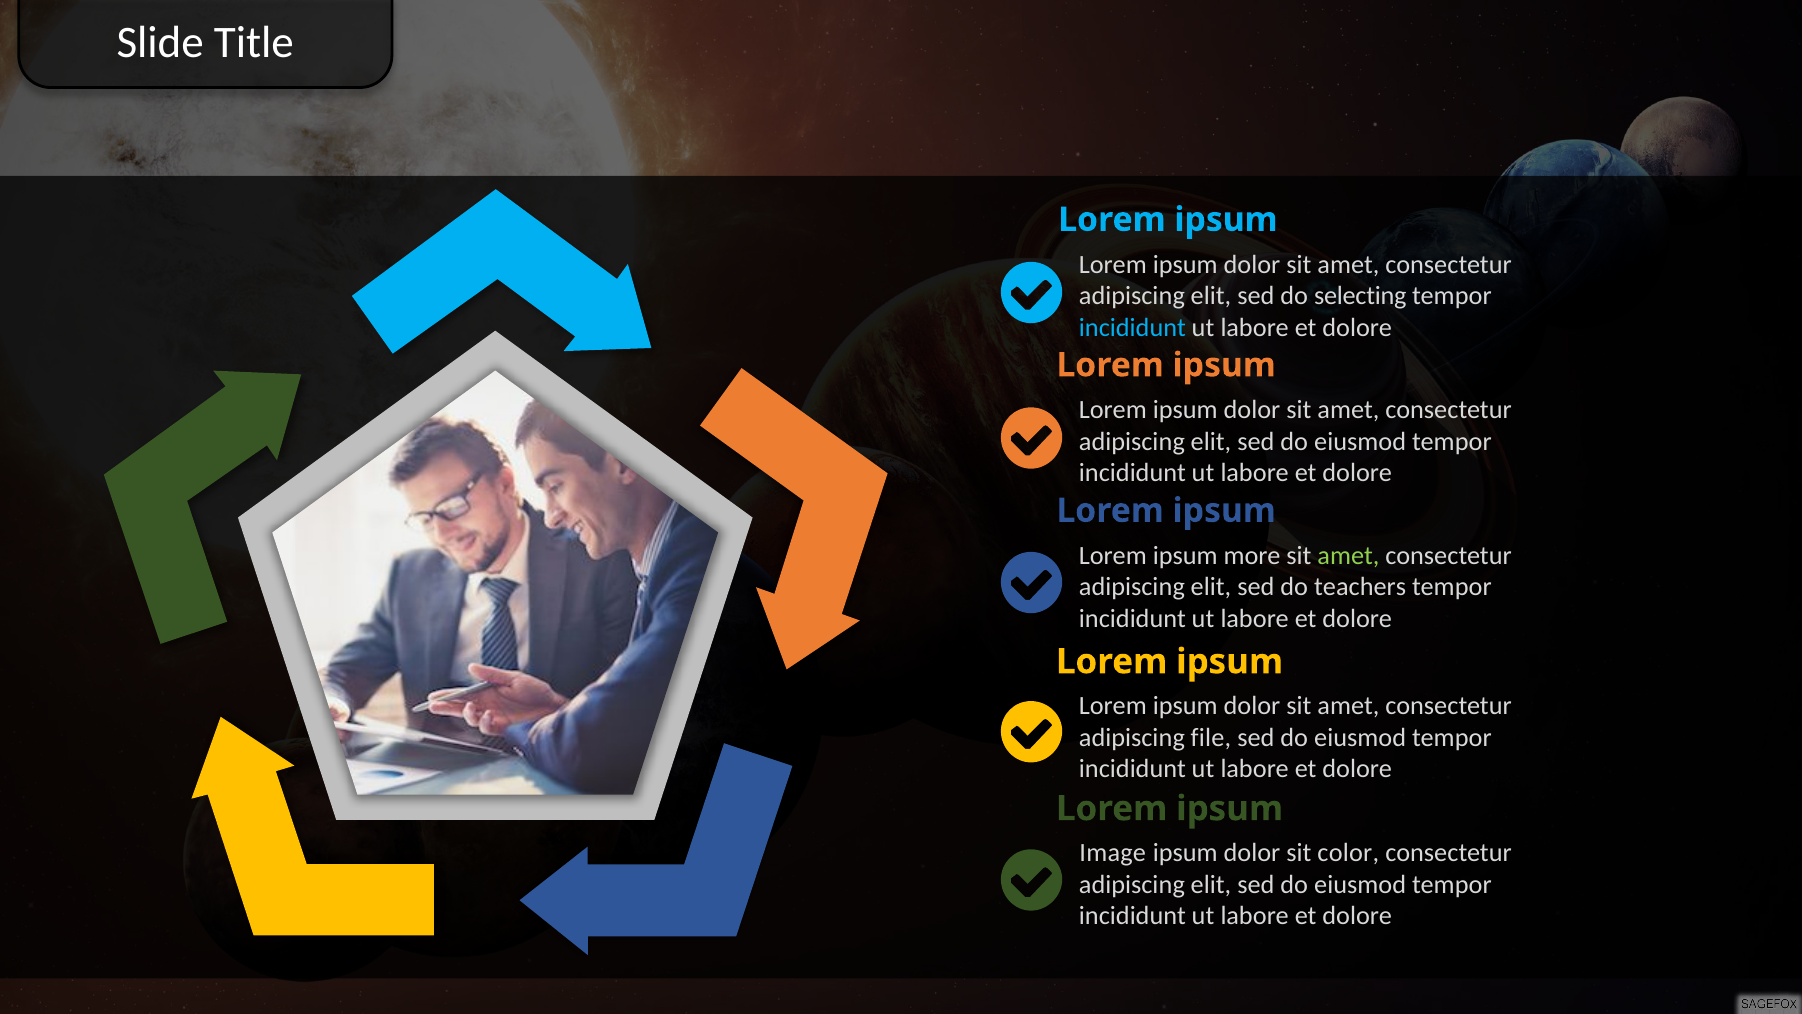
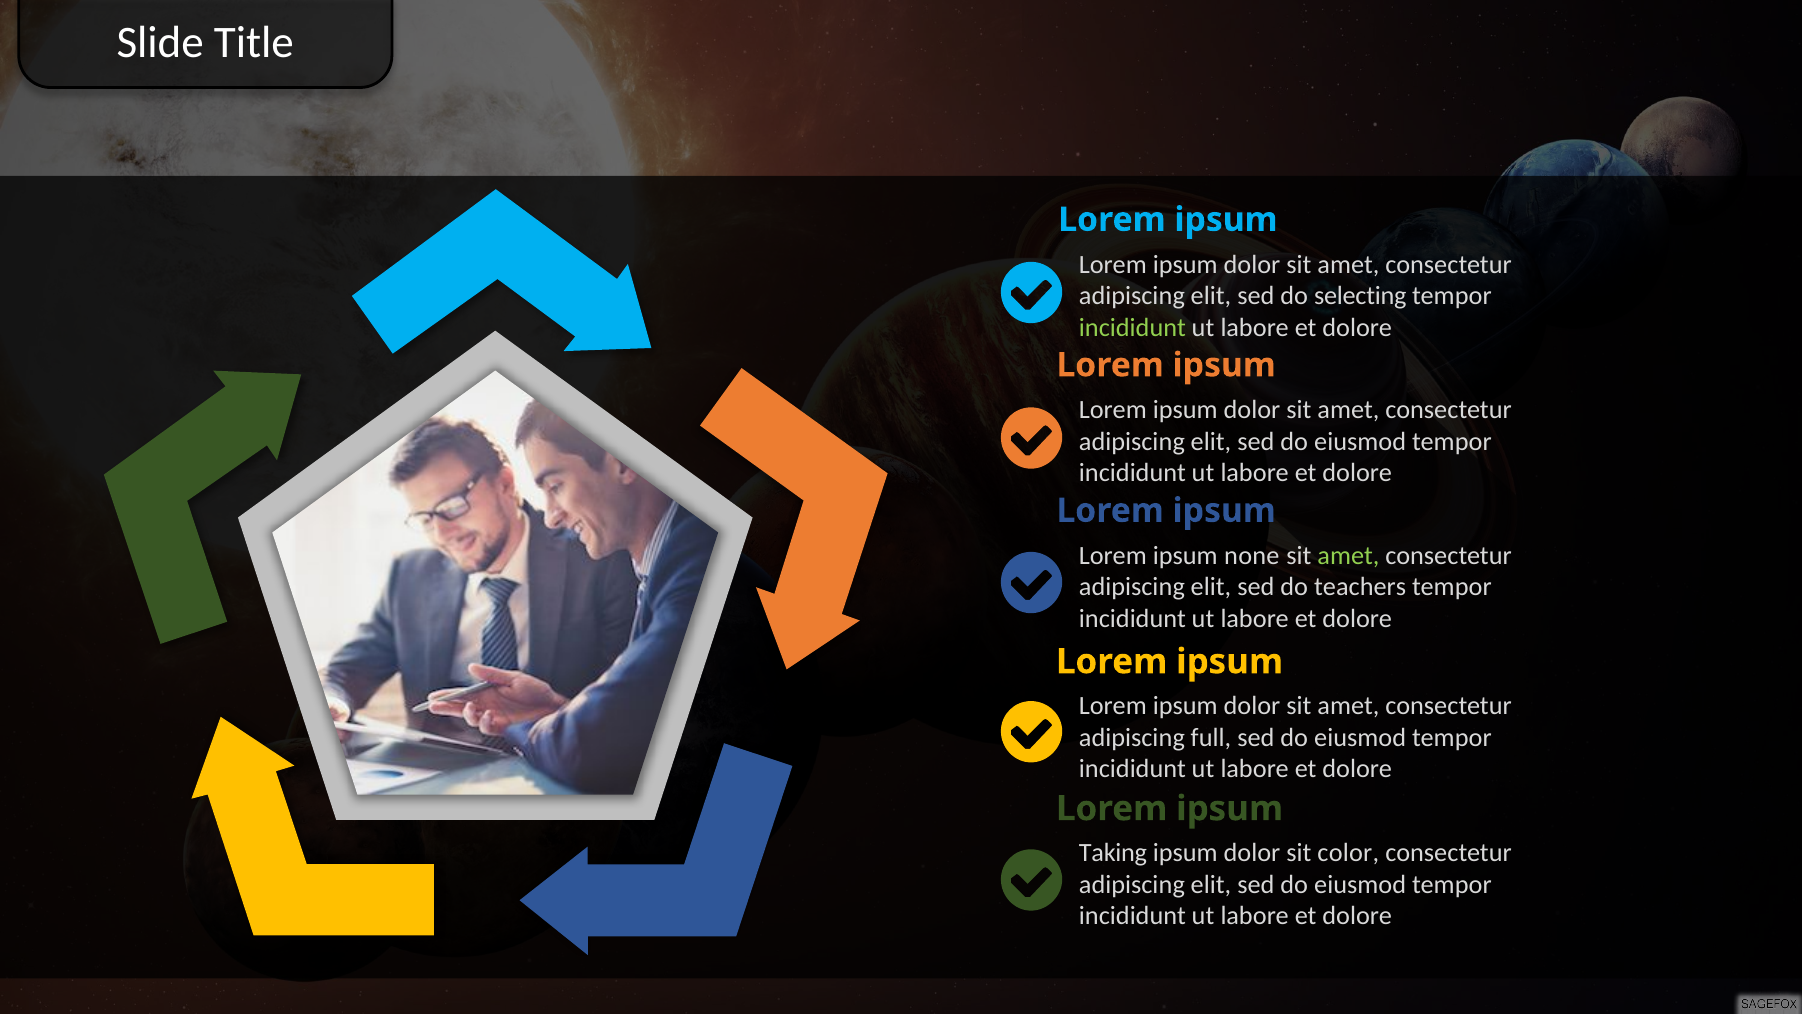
incididunt at (1132, 328) colour: light blue -> light green
more: more -> none
file: file -> full
Image: Image -> Taking
